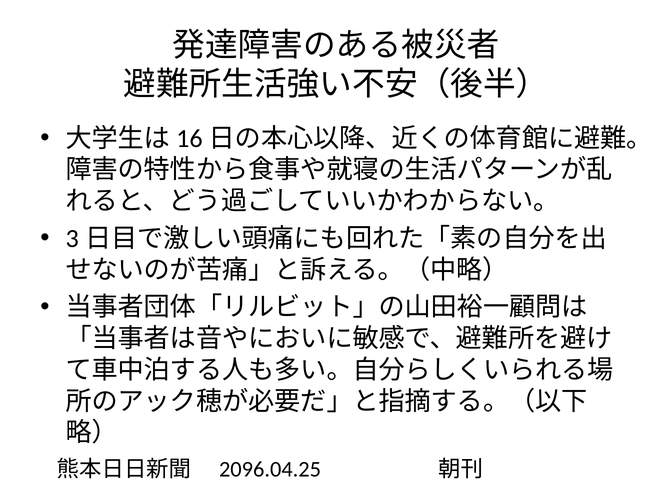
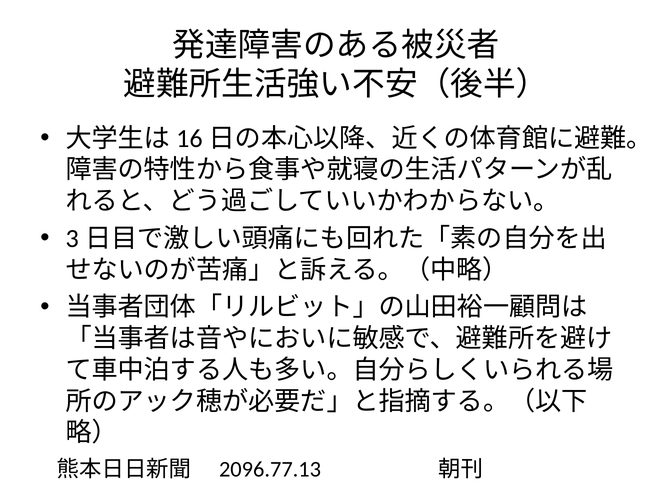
2096.04.25: 2096.04.25 -> 2096.77.13
